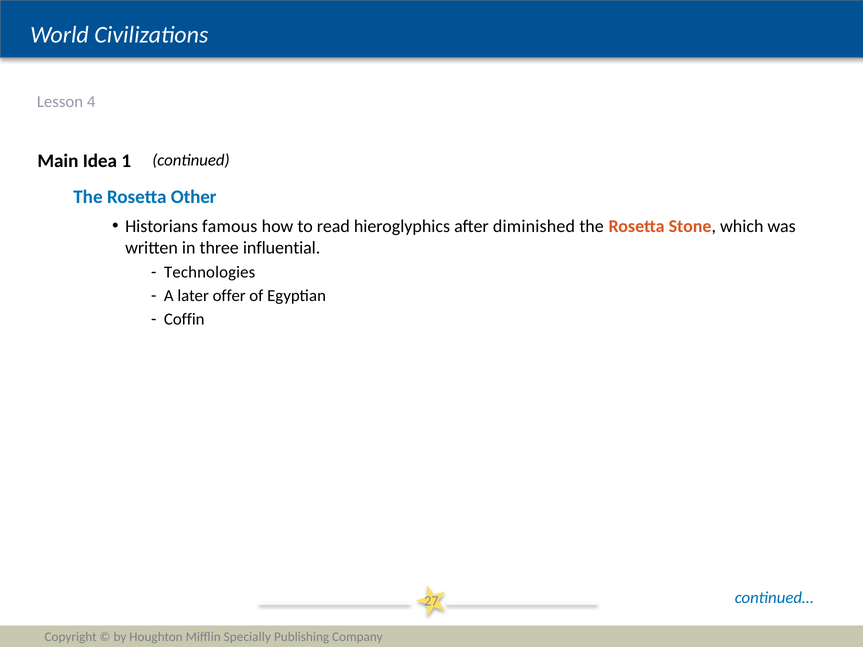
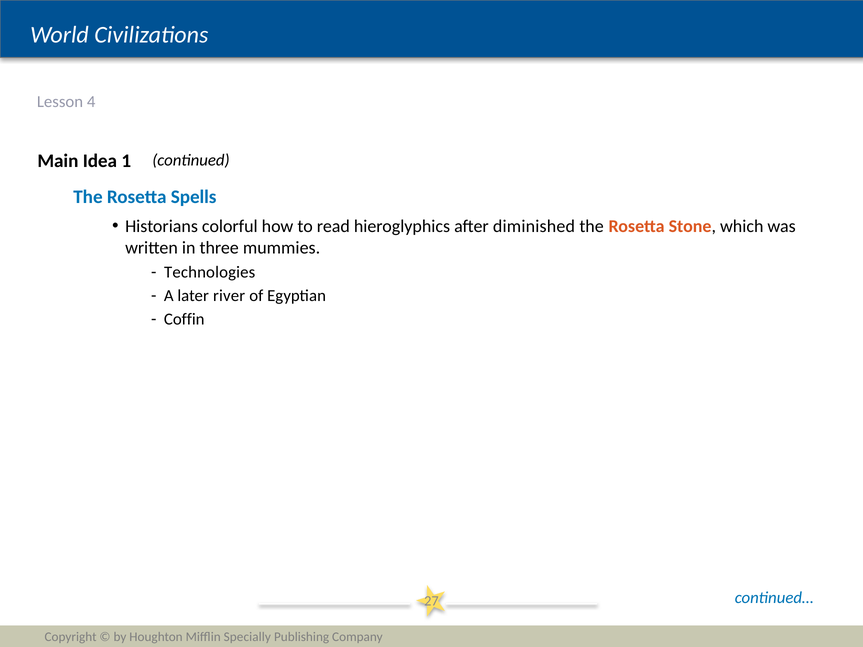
Other: Other -> Spells
famous: famous -> colorful
influential: influential -> mummies
offer: offer -> river
